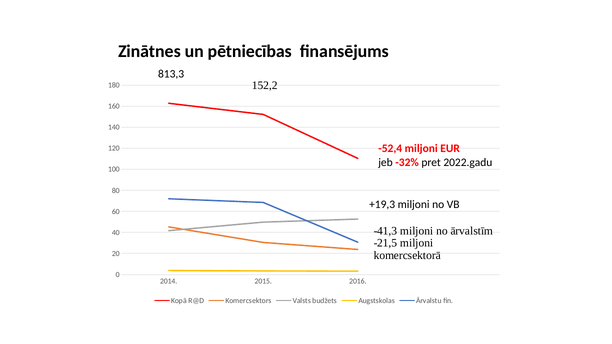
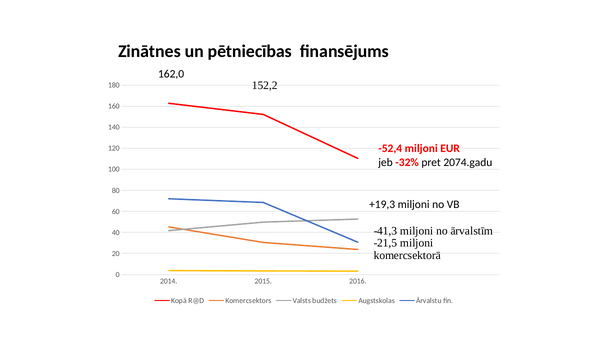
813,3: 813,3 -> 162,0
2022.gadu: 2022.gadu -> 2074.gadu
